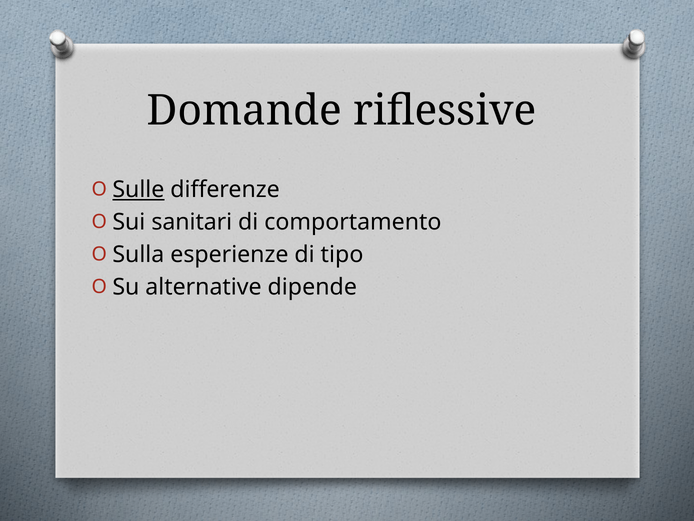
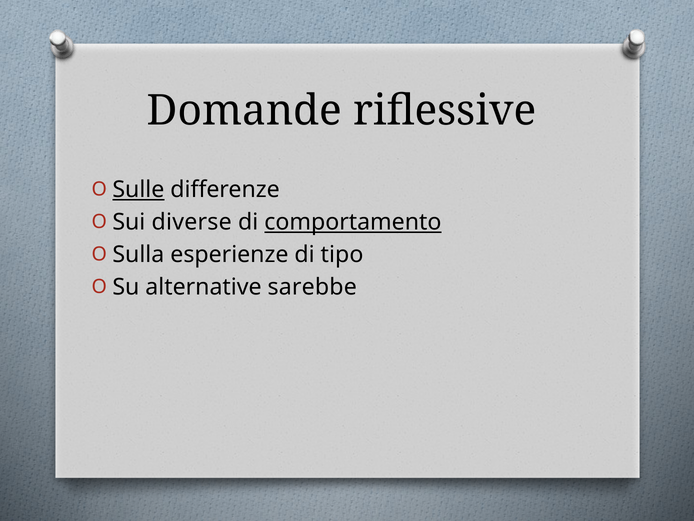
sanitari: sanitari -> diverse
comportamento underline: none -> present
dipende: dipende -> sarebbe
